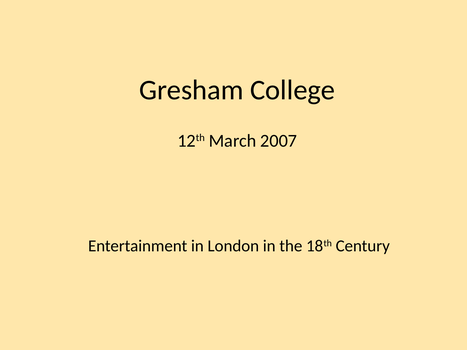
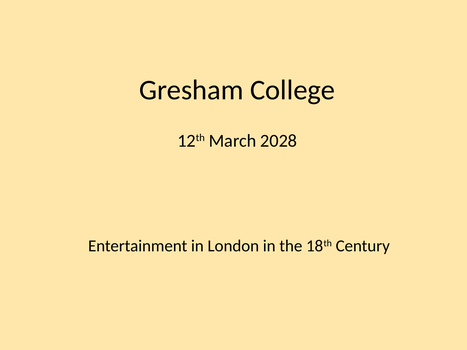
2007: 2007 -> 2028
